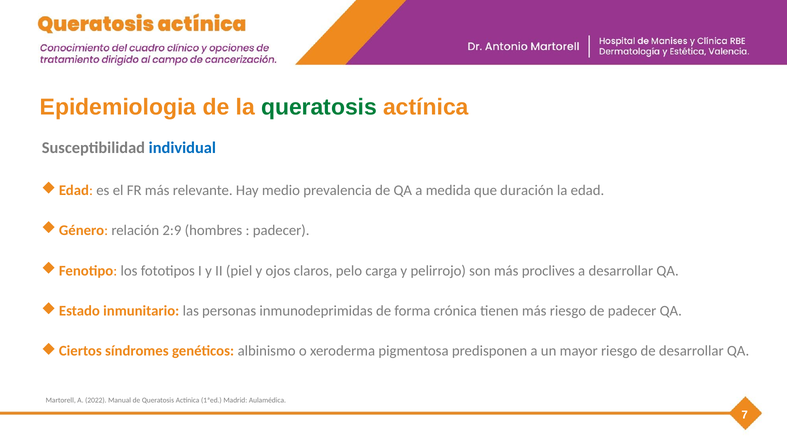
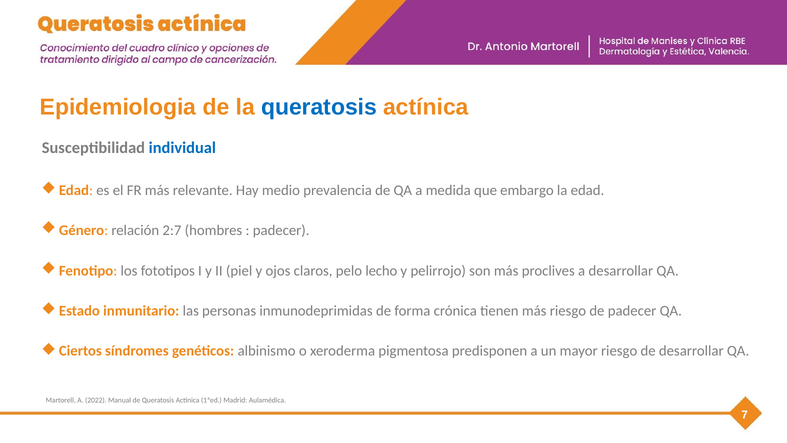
queratosis at (319, 107) colour: green -> blue
duración: duración -> embargo
2:9: 2:9 -> 2:7
carga: carga -> lecho
